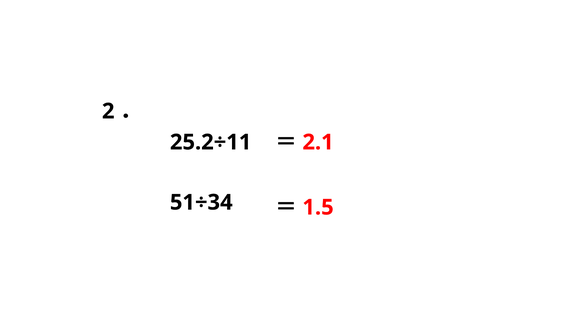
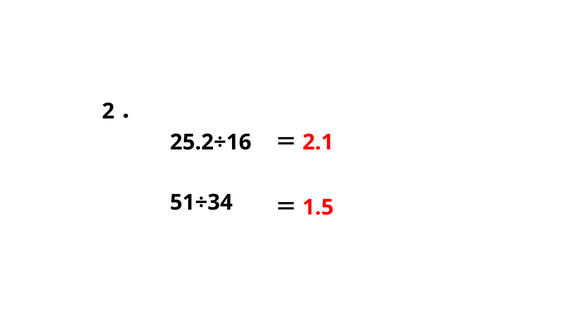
25.2÷11: 25.2÷11 -> 25.2÷16
